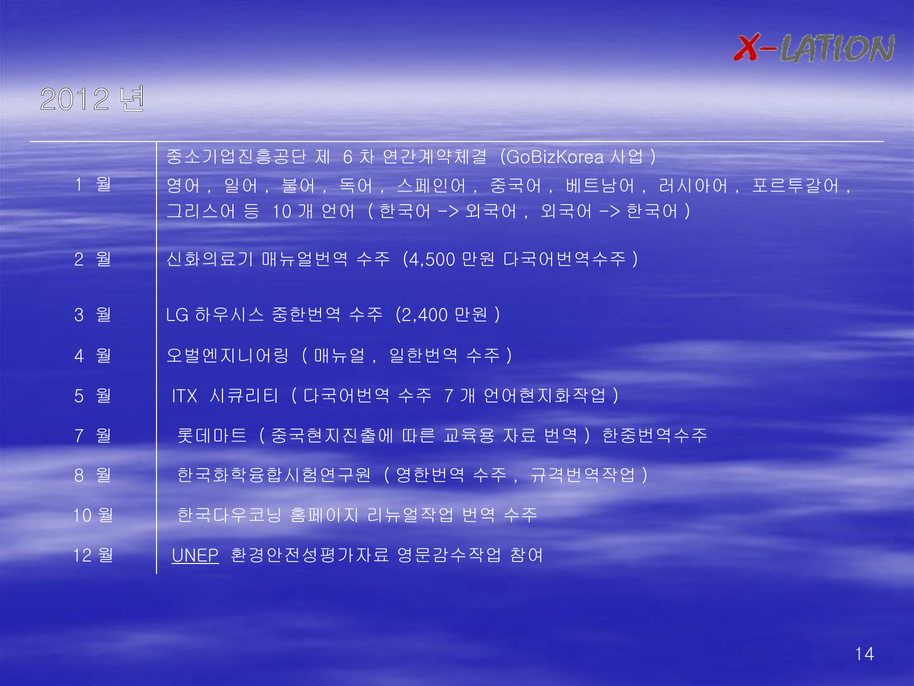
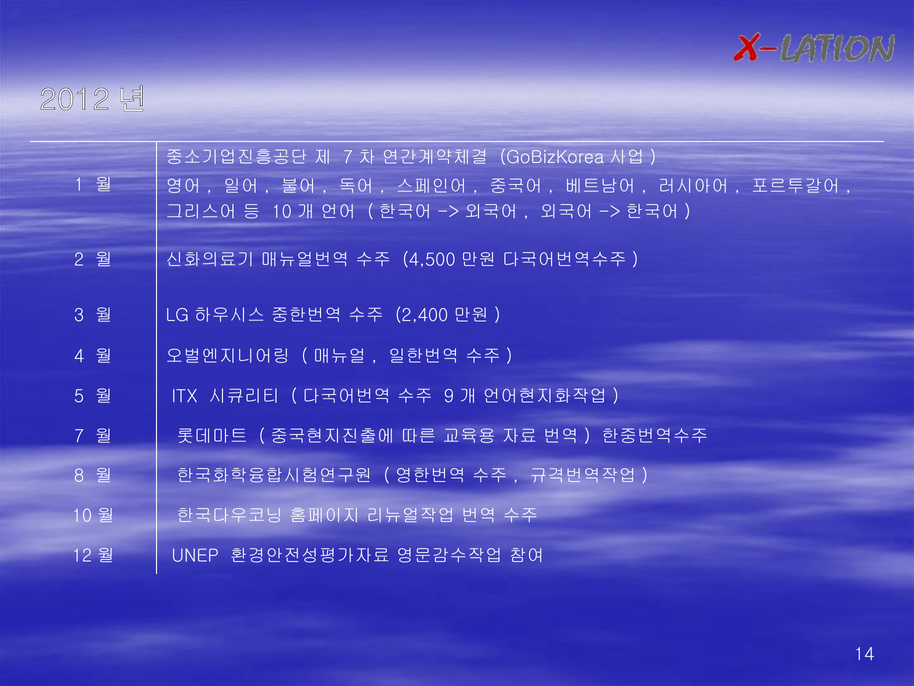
6 at (348, 157): 6 -> 7
7 at (449, 396): 7 -> 9
UNEP underline: present -> none
